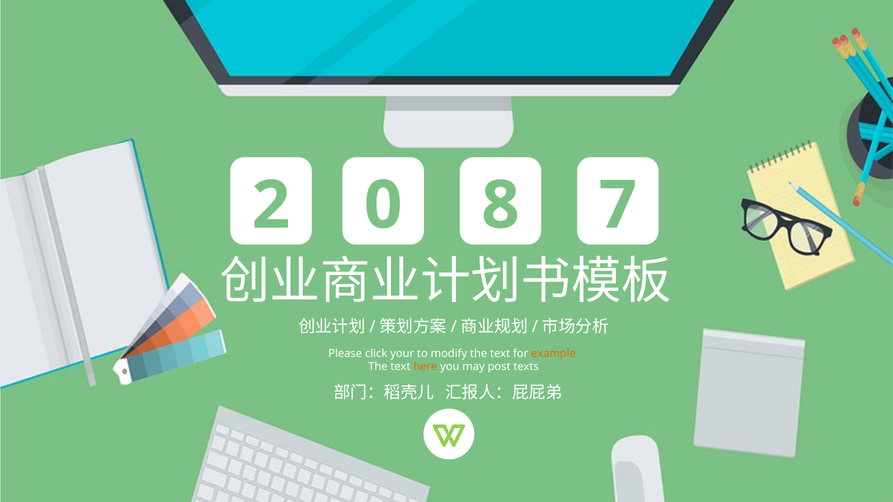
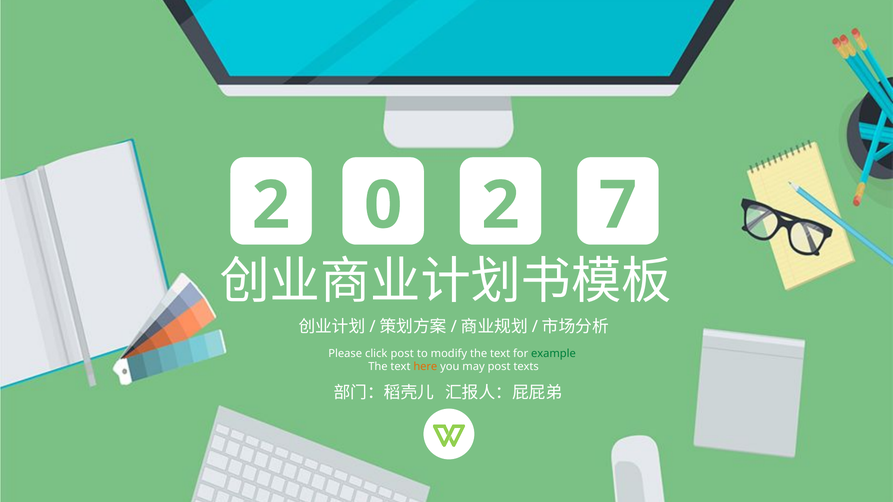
0 8: 8 -> 2
click your: your -> post
example colour: orange -> green
